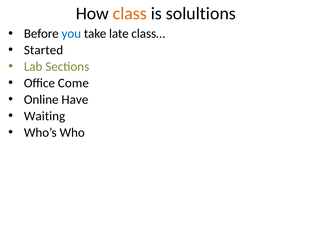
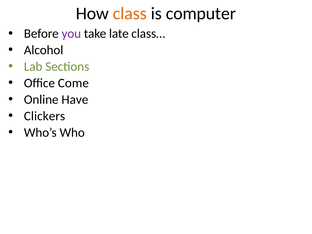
solultions: solultions -> computer
you colour: blue -> purple
Started: Started -> Alcohol
Waiting: Waiting -> Clickers
